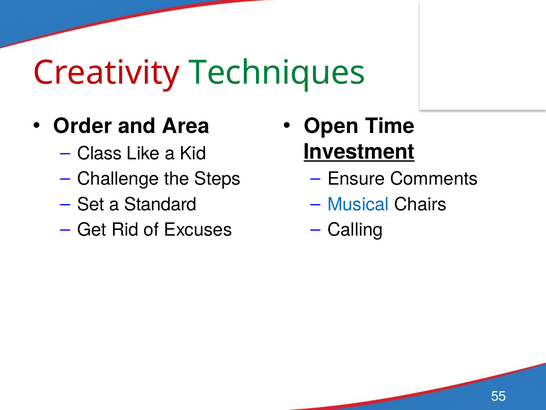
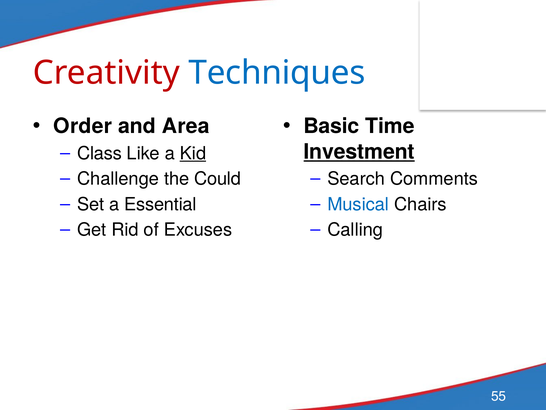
Techniques colour: green -> blue
Open: Open -> Basic
Kid underline: none -> present
Steps: Steps -> Could
Ensure: Ensure -> Search
Standard: Standard -> Essential
